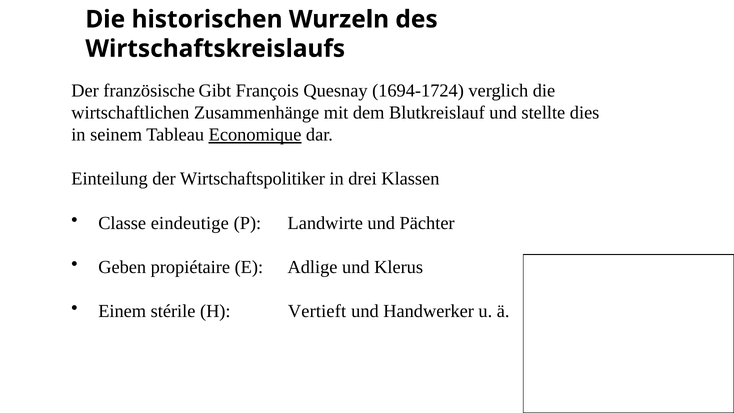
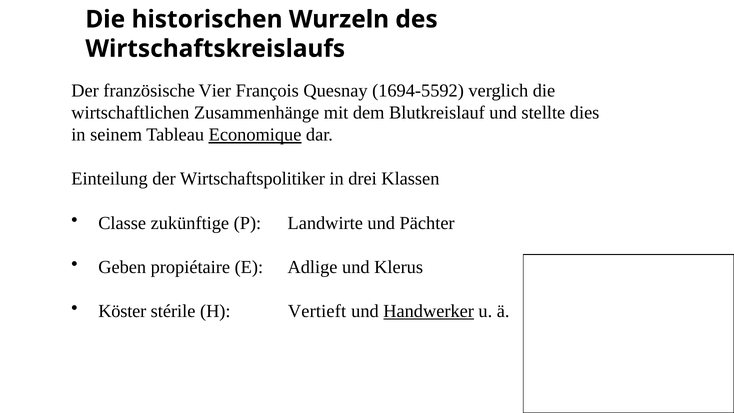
Gibt: Gibt -> Vier
1694-1724: 1694-1724 -> 1694-5592
eindeutige: eindeutige -> zukünftige
Einem: Einem -> Köster
Handwerker underline: none -> present
